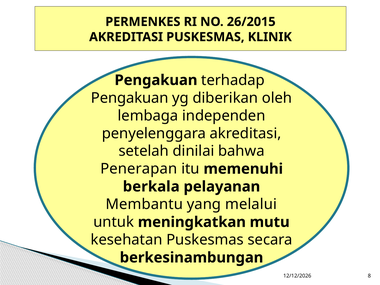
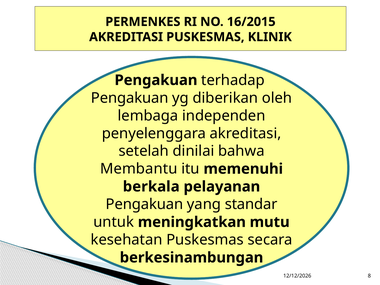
26/2015: 26/2015 -> 16/2015
Penerapan: Penerapan -> Membantu
Membantu at (144, 204): Membantu -> Pengakuan
melalui: melalui -> standar
